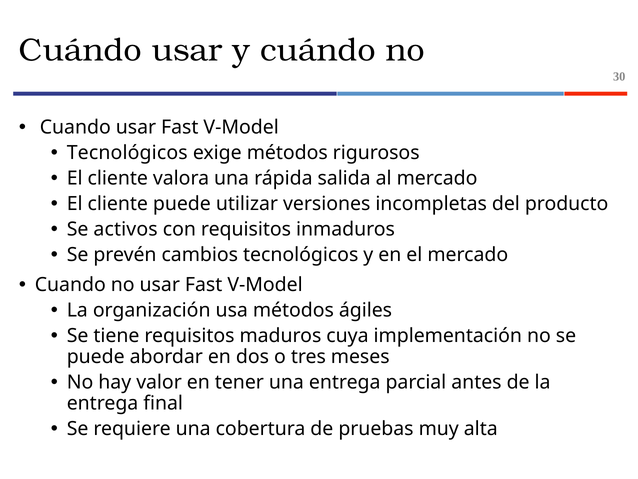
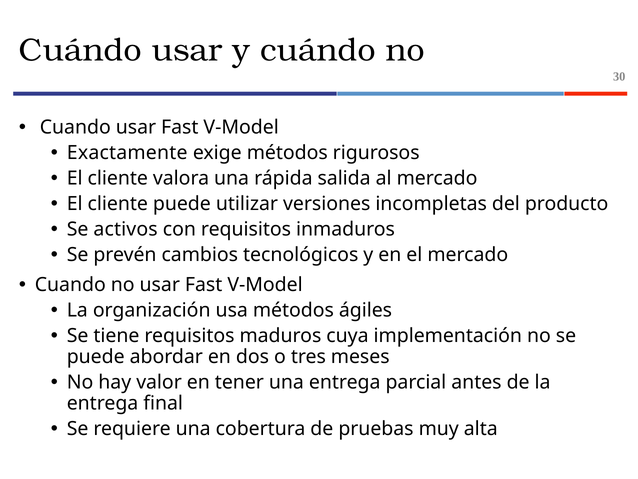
Tecnológicos at (127, 153): Tecnológicos -> Exactamente
